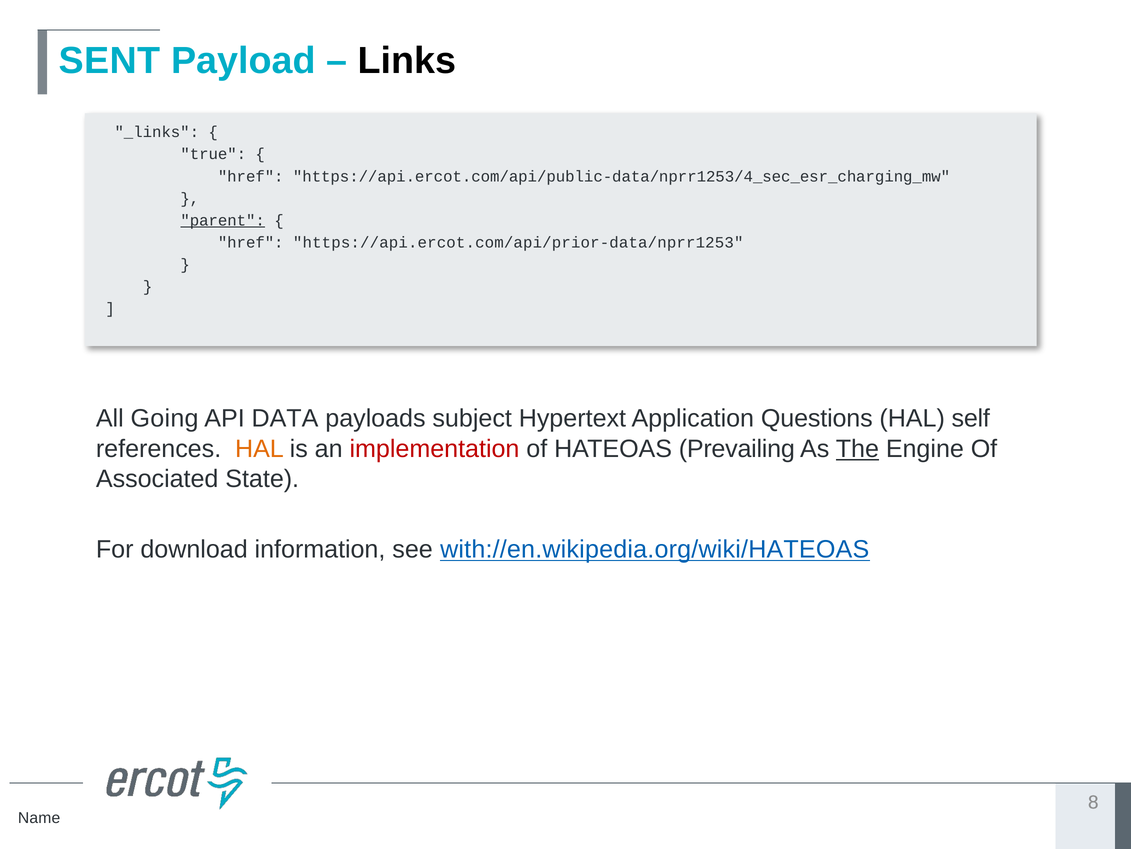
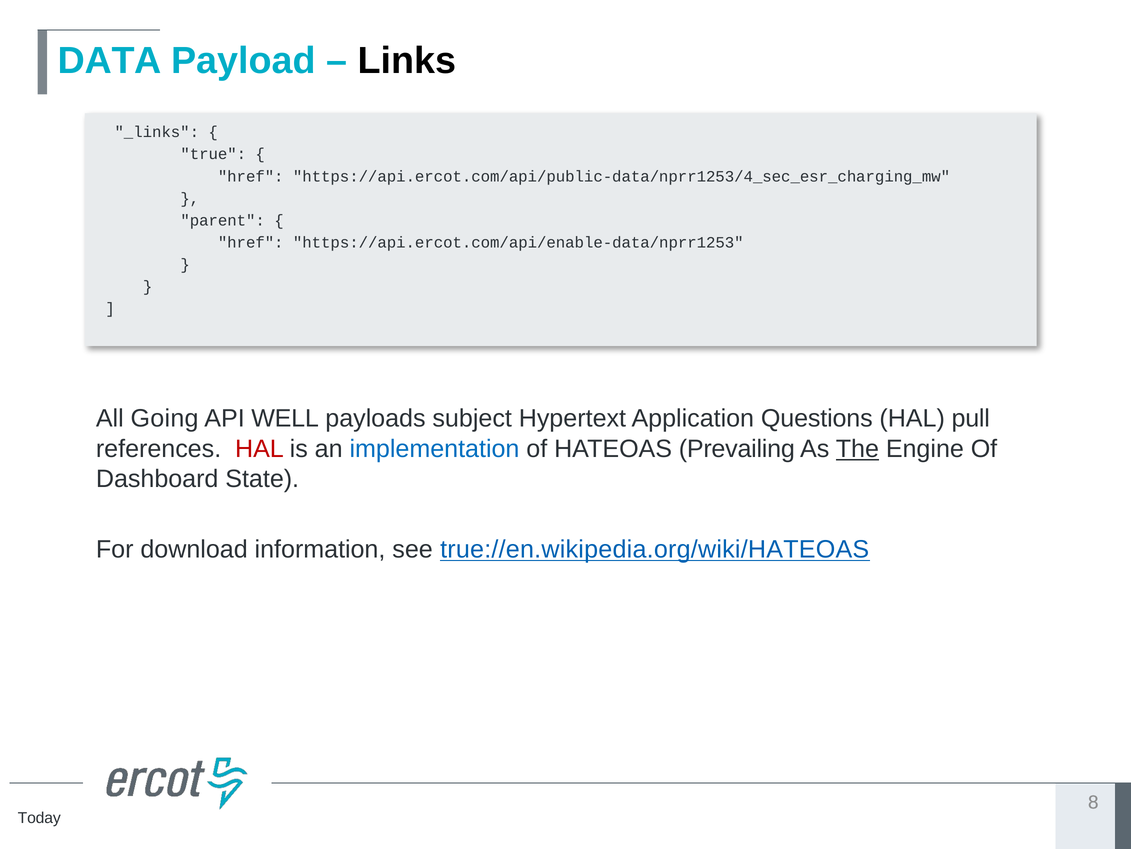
SENT: SENT -> DATA
parent underline: present -> none
https://api.ercot.com/api/prior-data/nprr1253: https://api.ercot.com/api/prior-data/nprr1253 -> https://api.ercot.com/api/enable-data/nprr1253
DATA: DATA -> WELL
self: self -> pull
HAL at (259, 448) colour: orange -> red
implementation colour: red -> blue
Associated: Associated -> Dashboard
with://en.wikipedia.org/wiki/HATEOAS: with://en.wikipedia.org/wiki/HATEOAS -> true://en.wikipedia.org/wiki/HATEOAS
Name: Name -> Today
